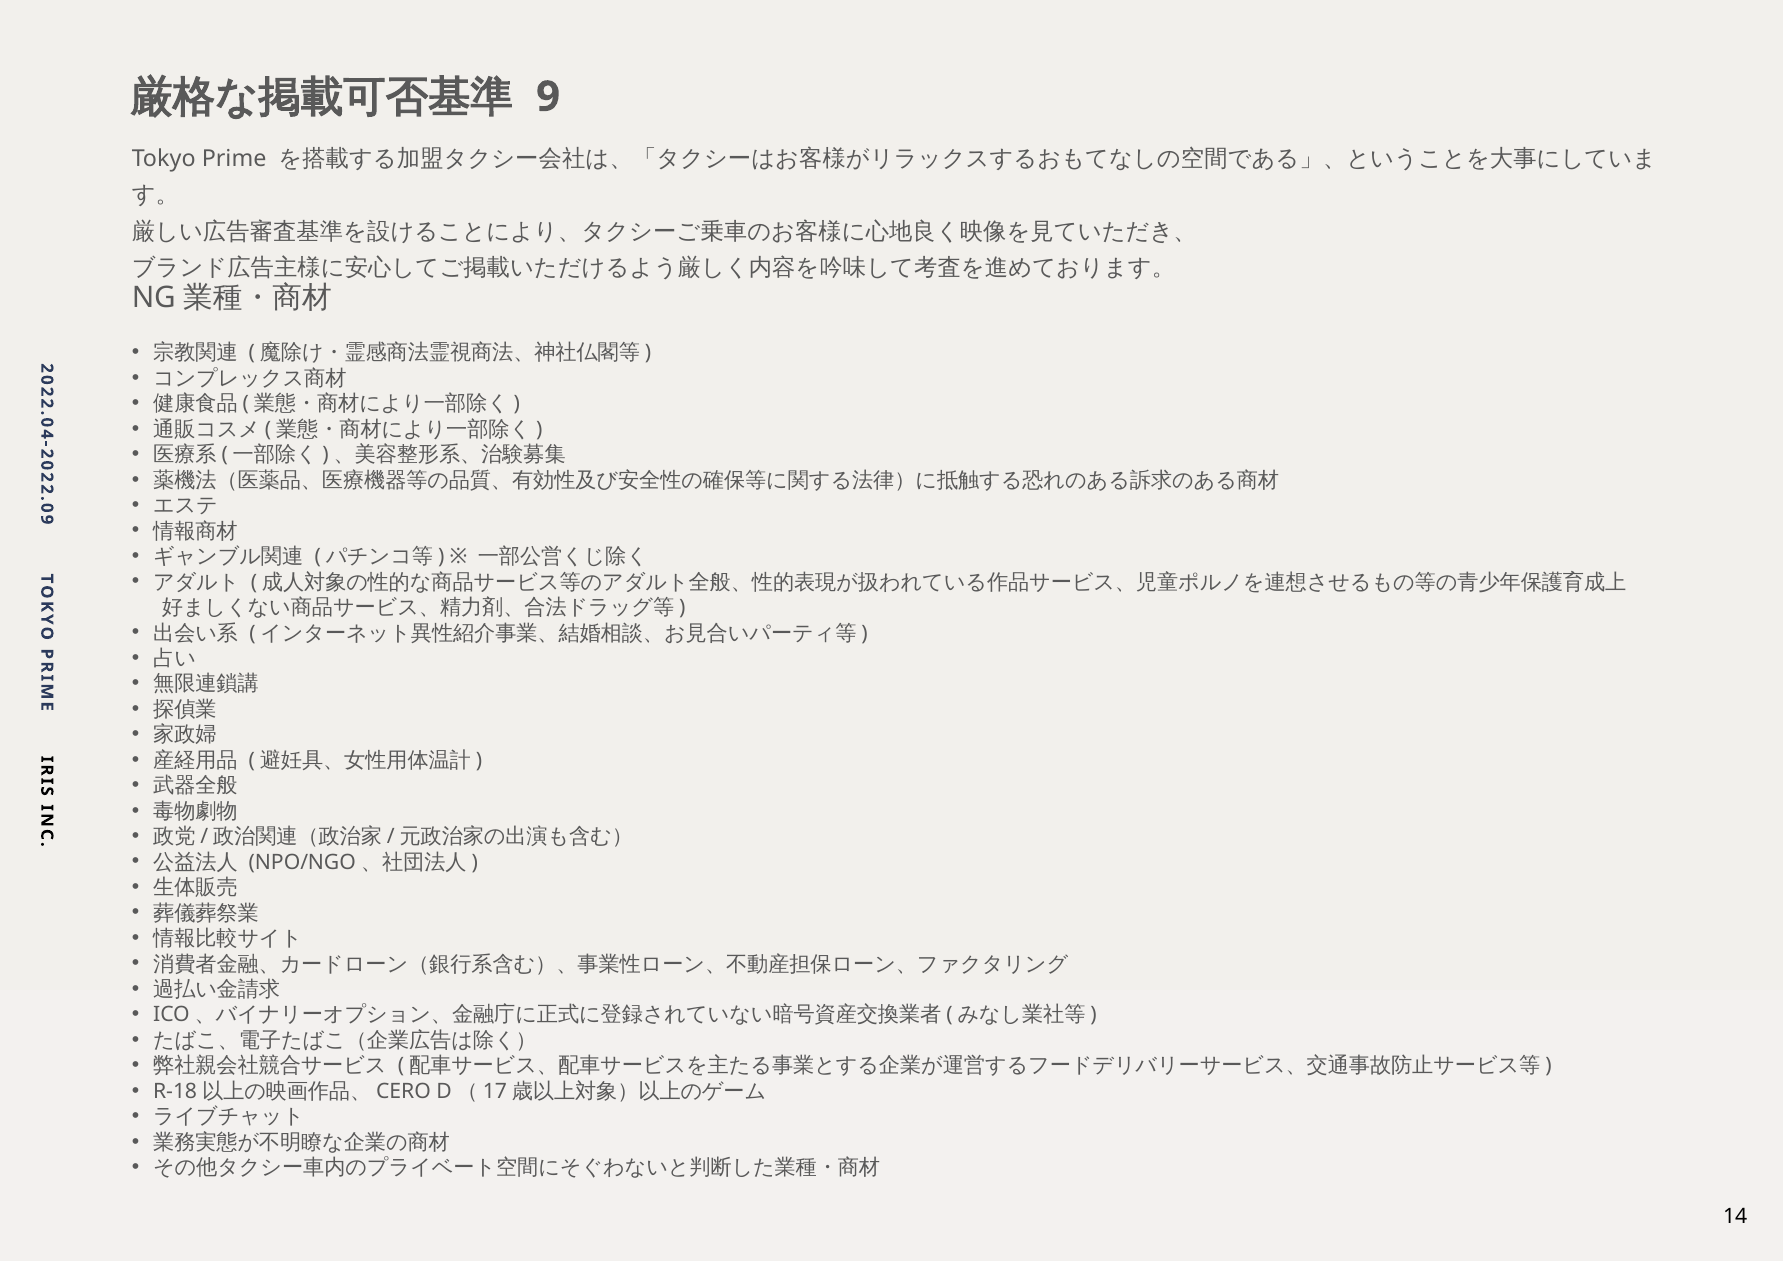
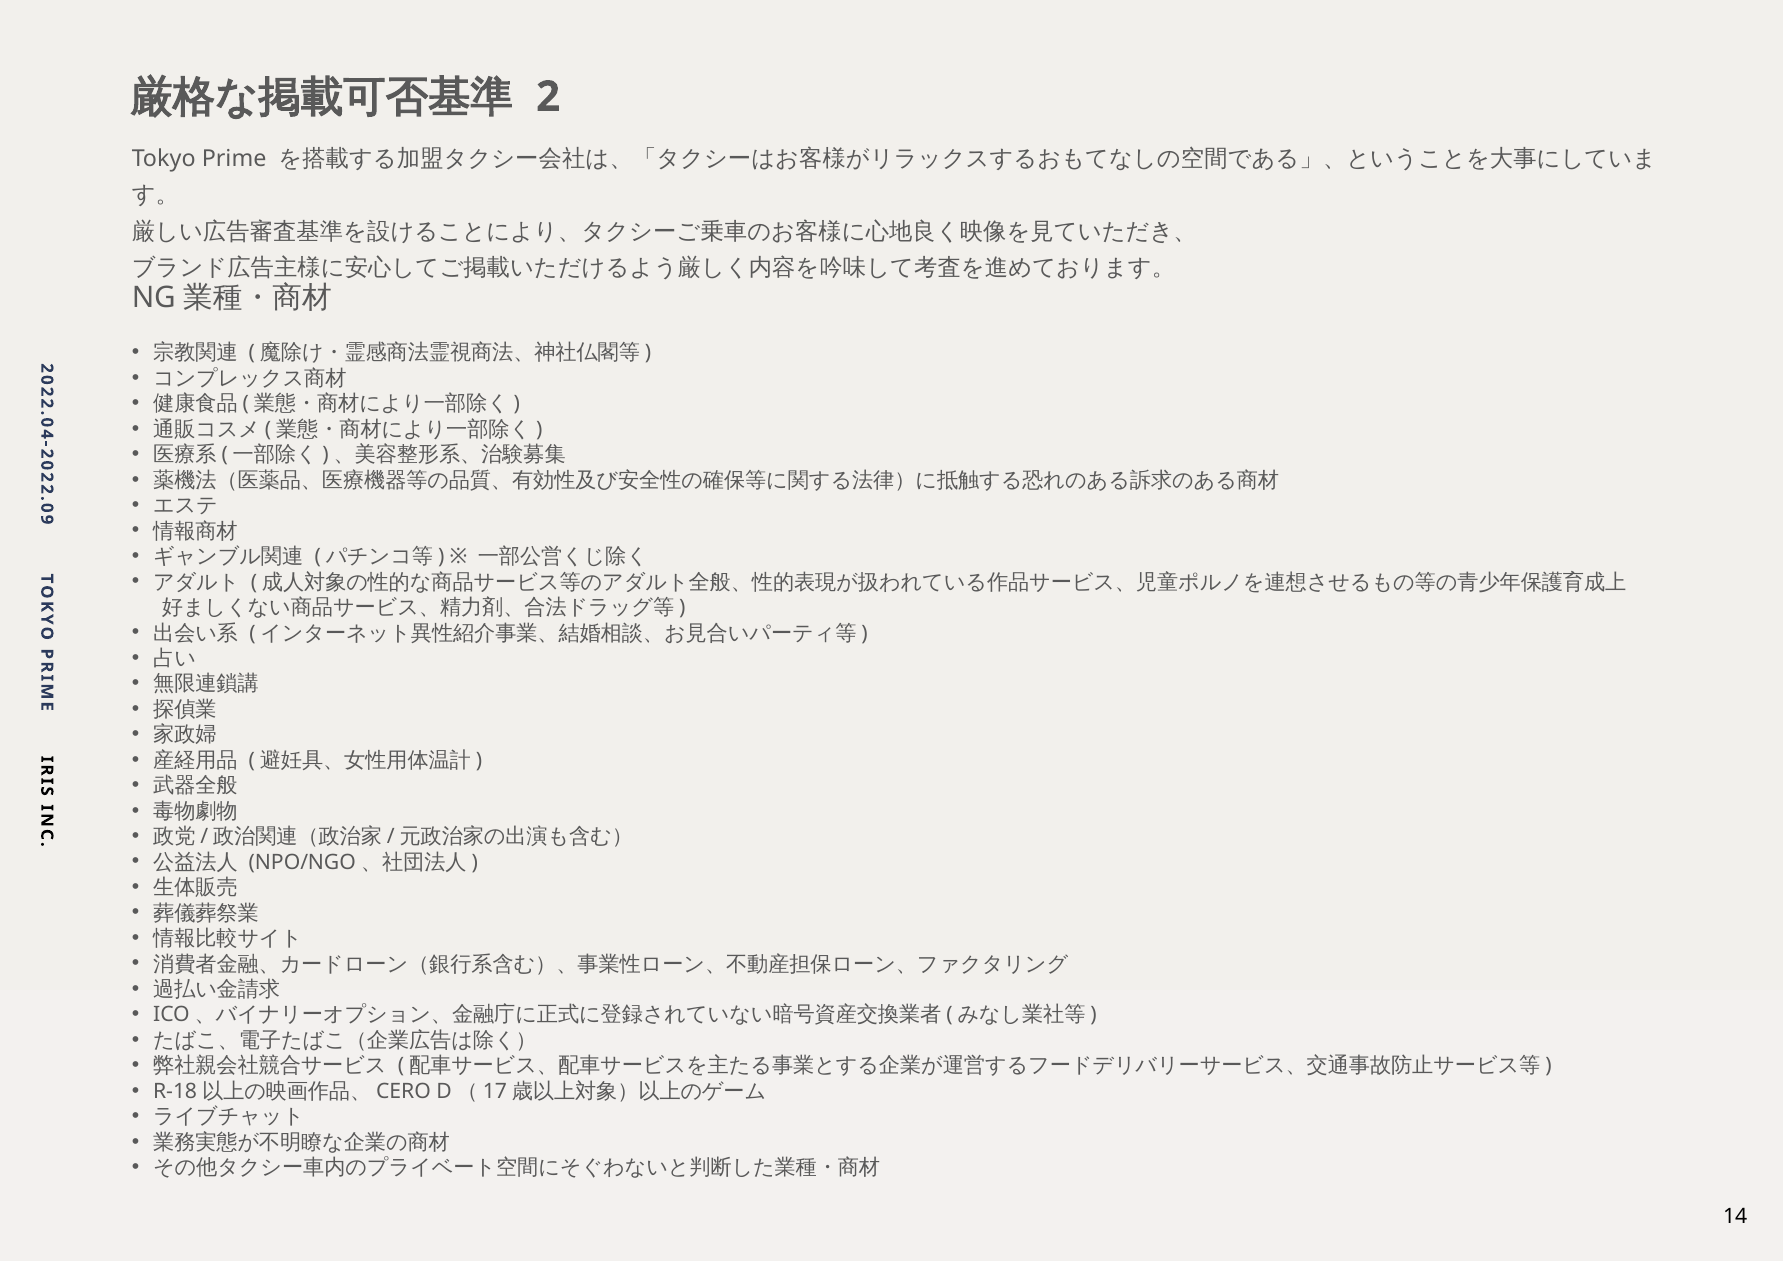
9 at (548, 97): 9 -> 2
